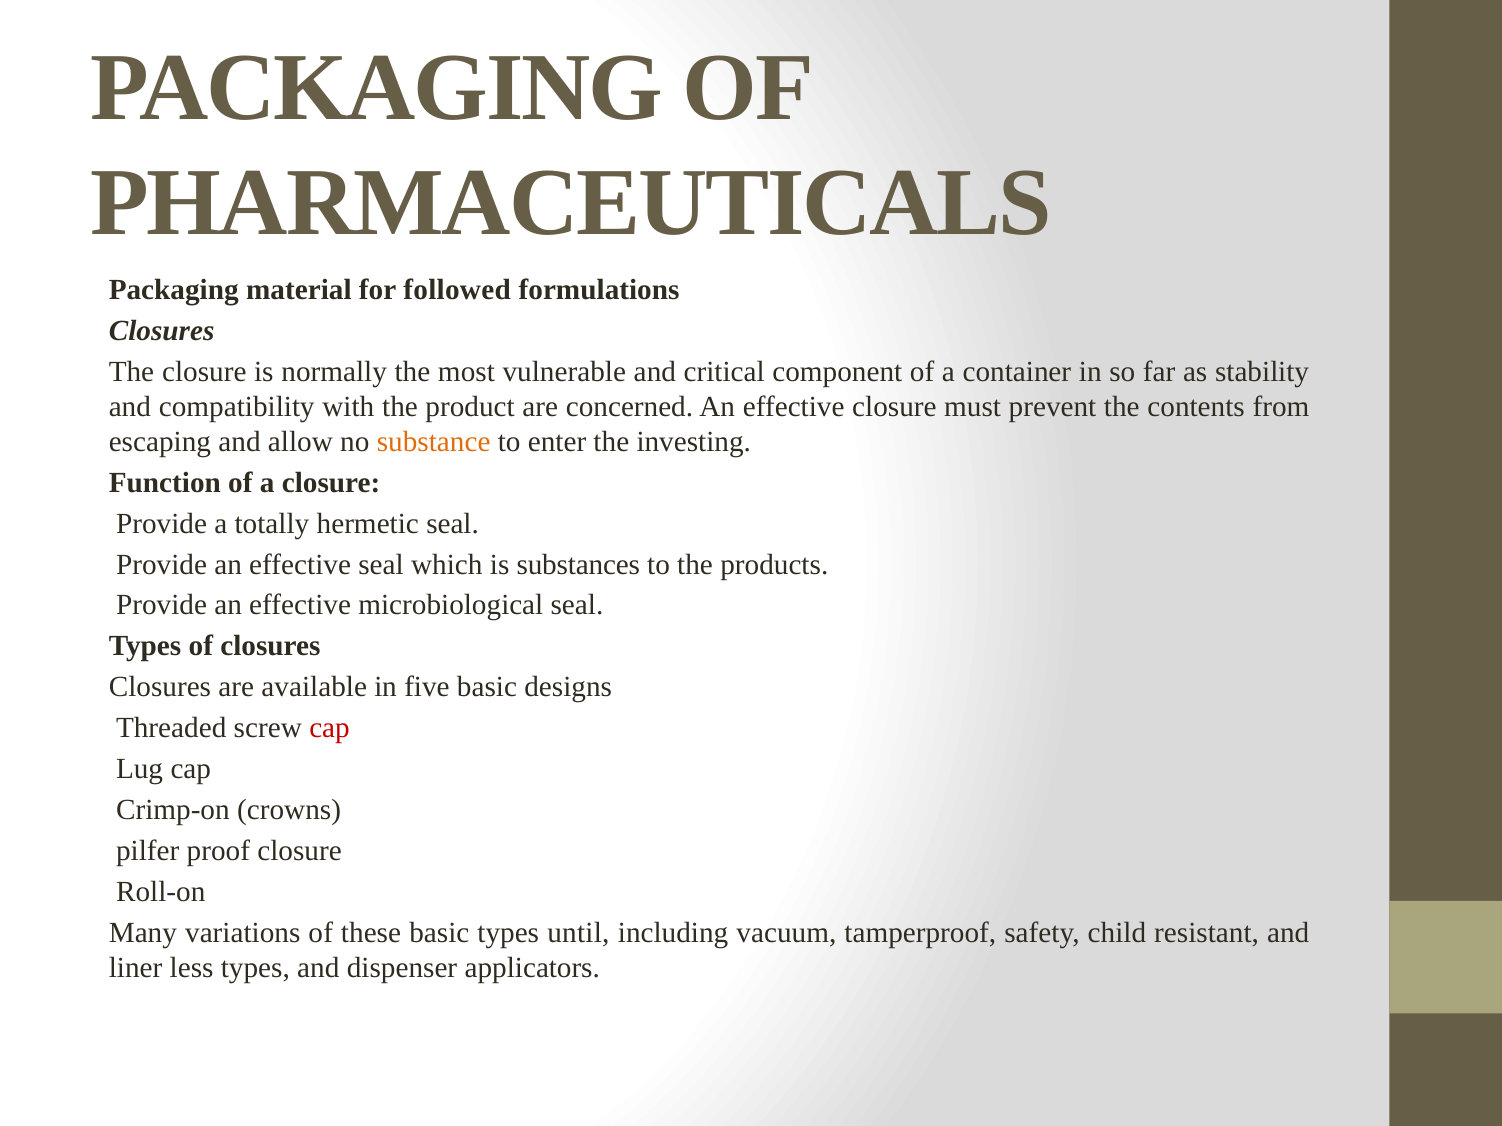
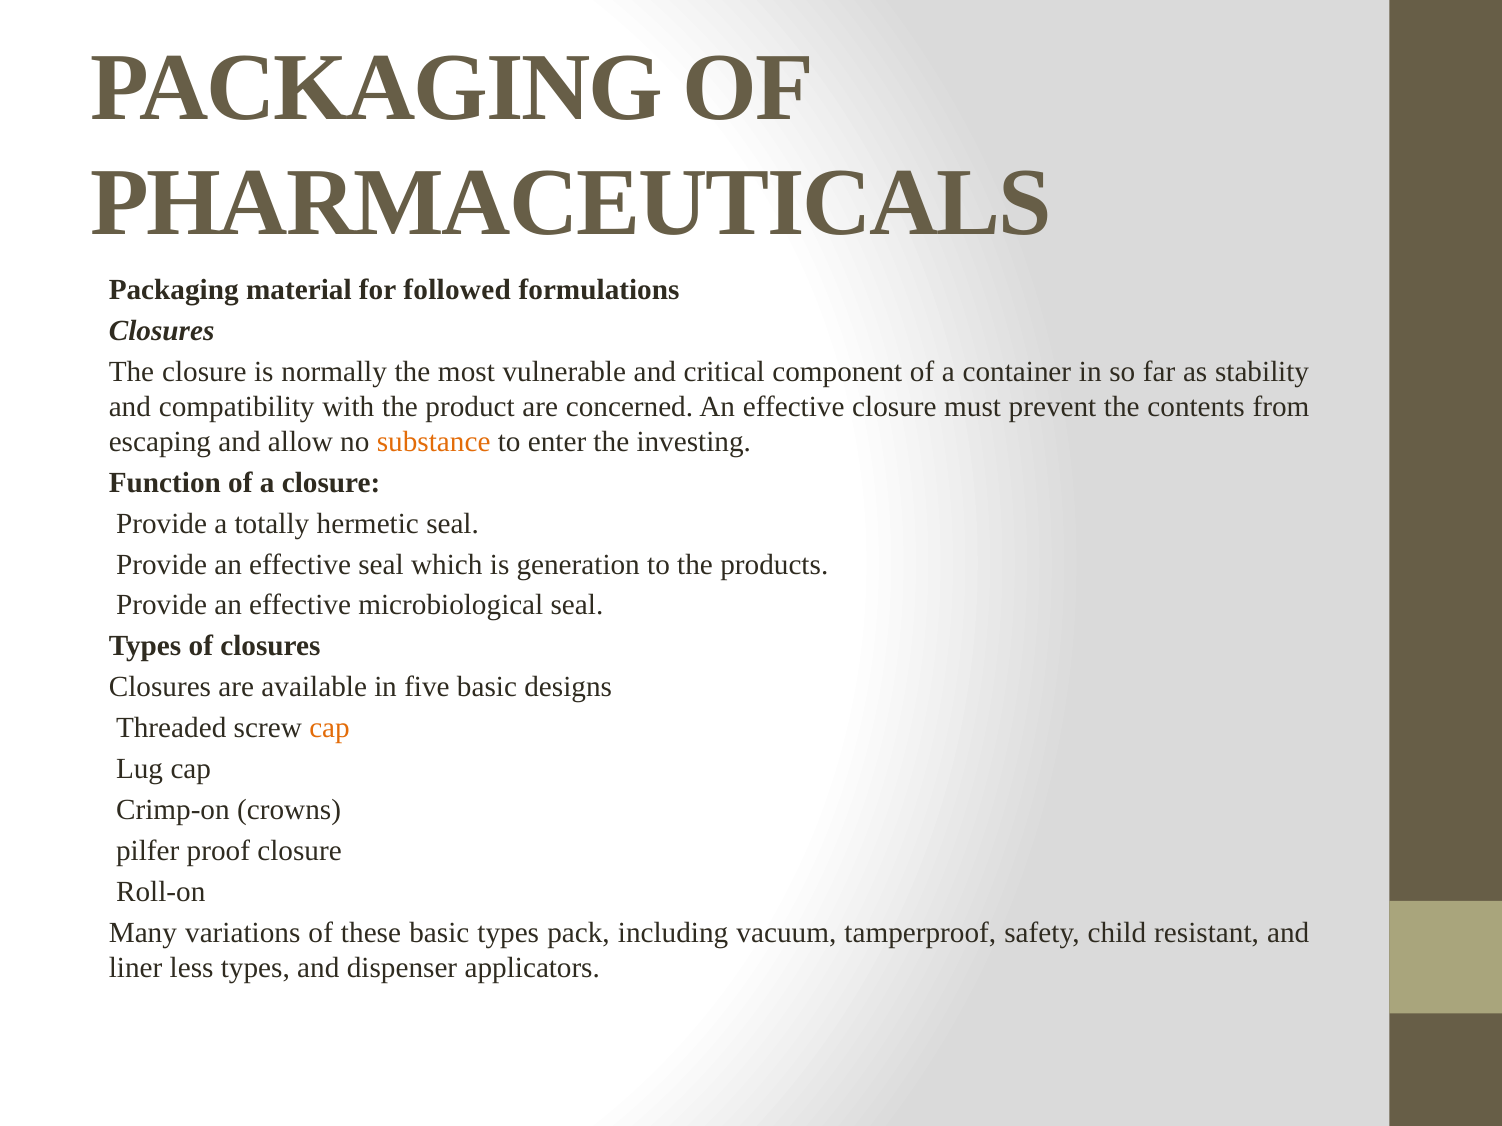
substances: substances -> generation
cap at (330, 728) colour: red -> orange
until: until -> pack
